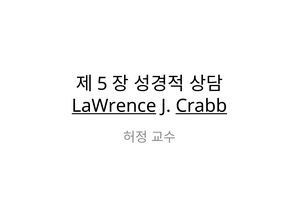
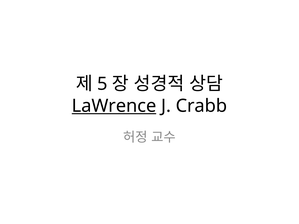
Crabb underline: present -> none
